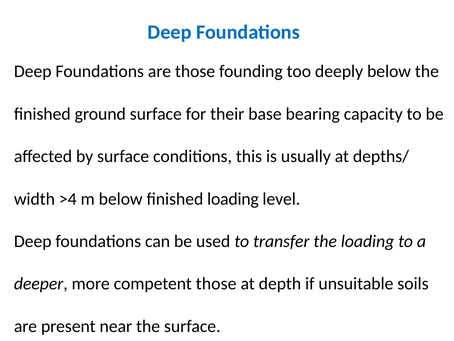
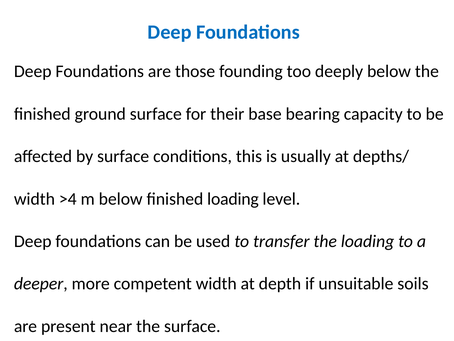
competent those: those -> width
